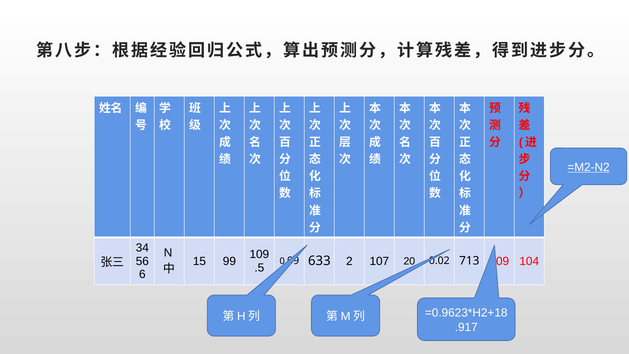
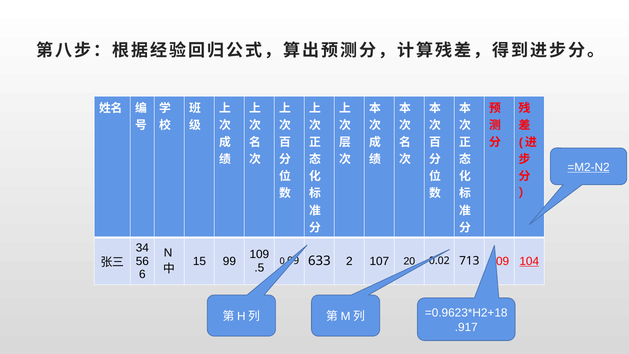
104 underline: none -> present
